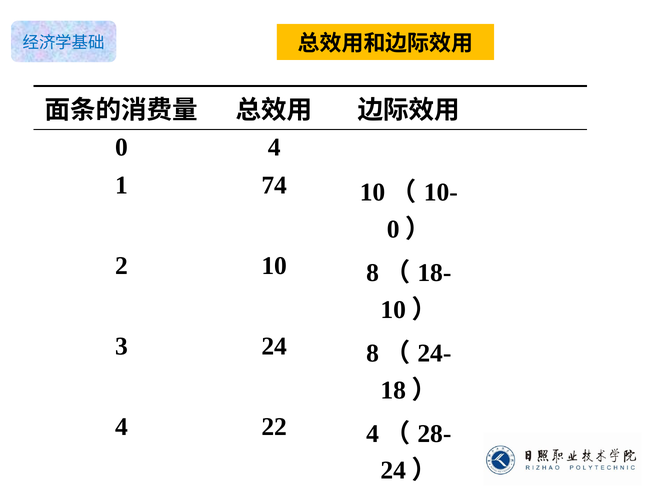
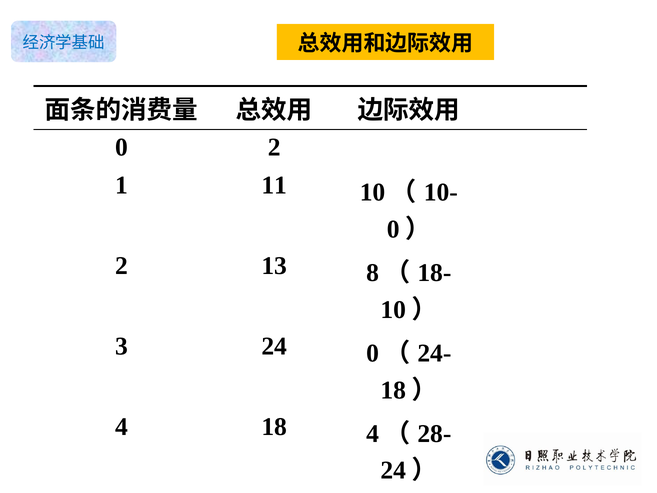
0 4: 4 -> 2
74: 74 -> 11
2 10: 10 -> 13
24 8: 8 -> 0
4 22: 22 -> 18
